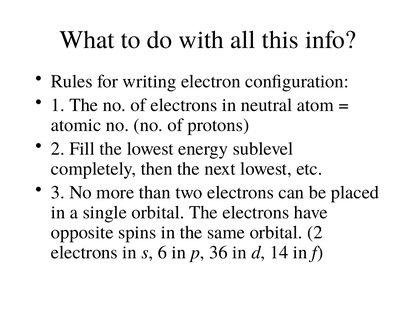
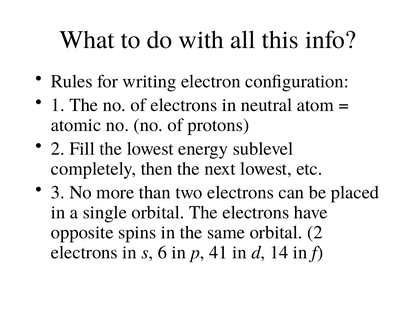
36: 36 -> 41
